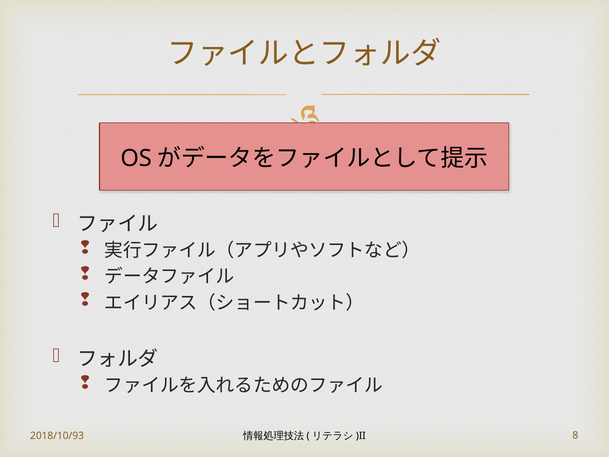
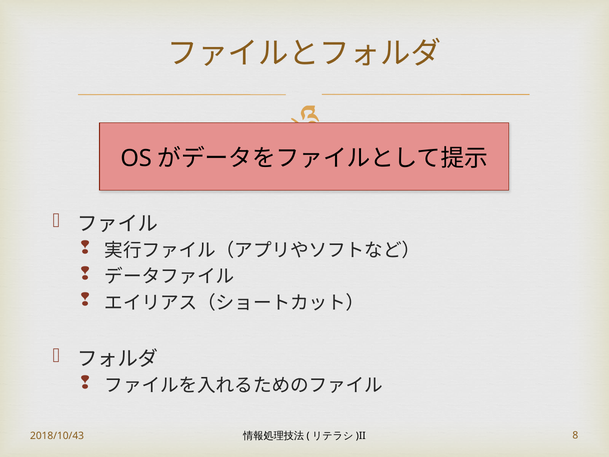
2018/10/93: 2018/10/93 -> 2018/10/43
